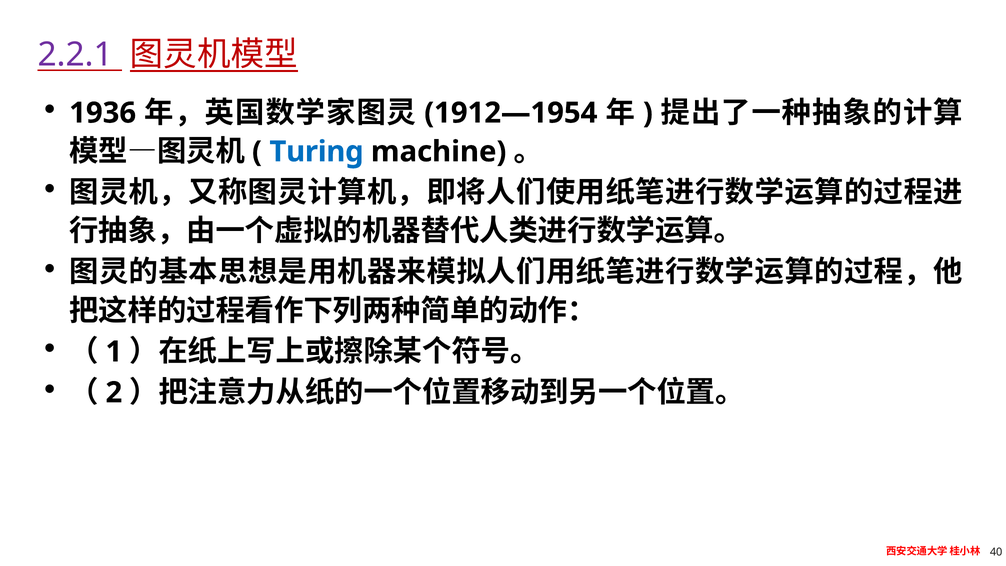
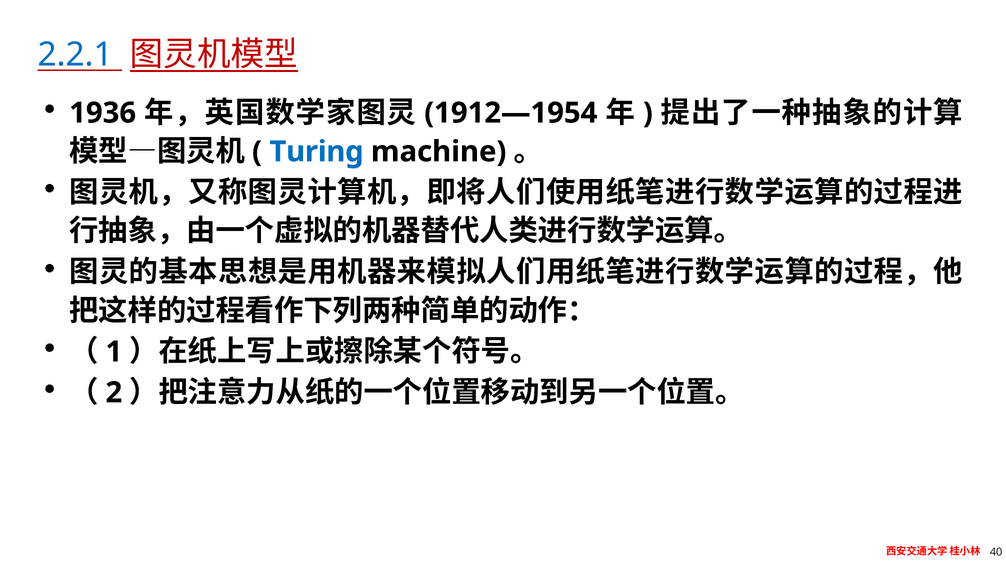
2.2.1 colour: purple -> blue
